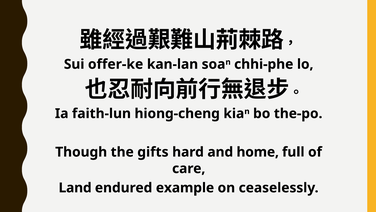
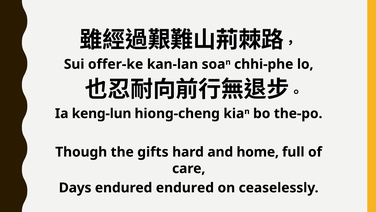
faith-lun: faith-lun -> keng-lun
Land: Land -> Days
endured example: example -> endured
